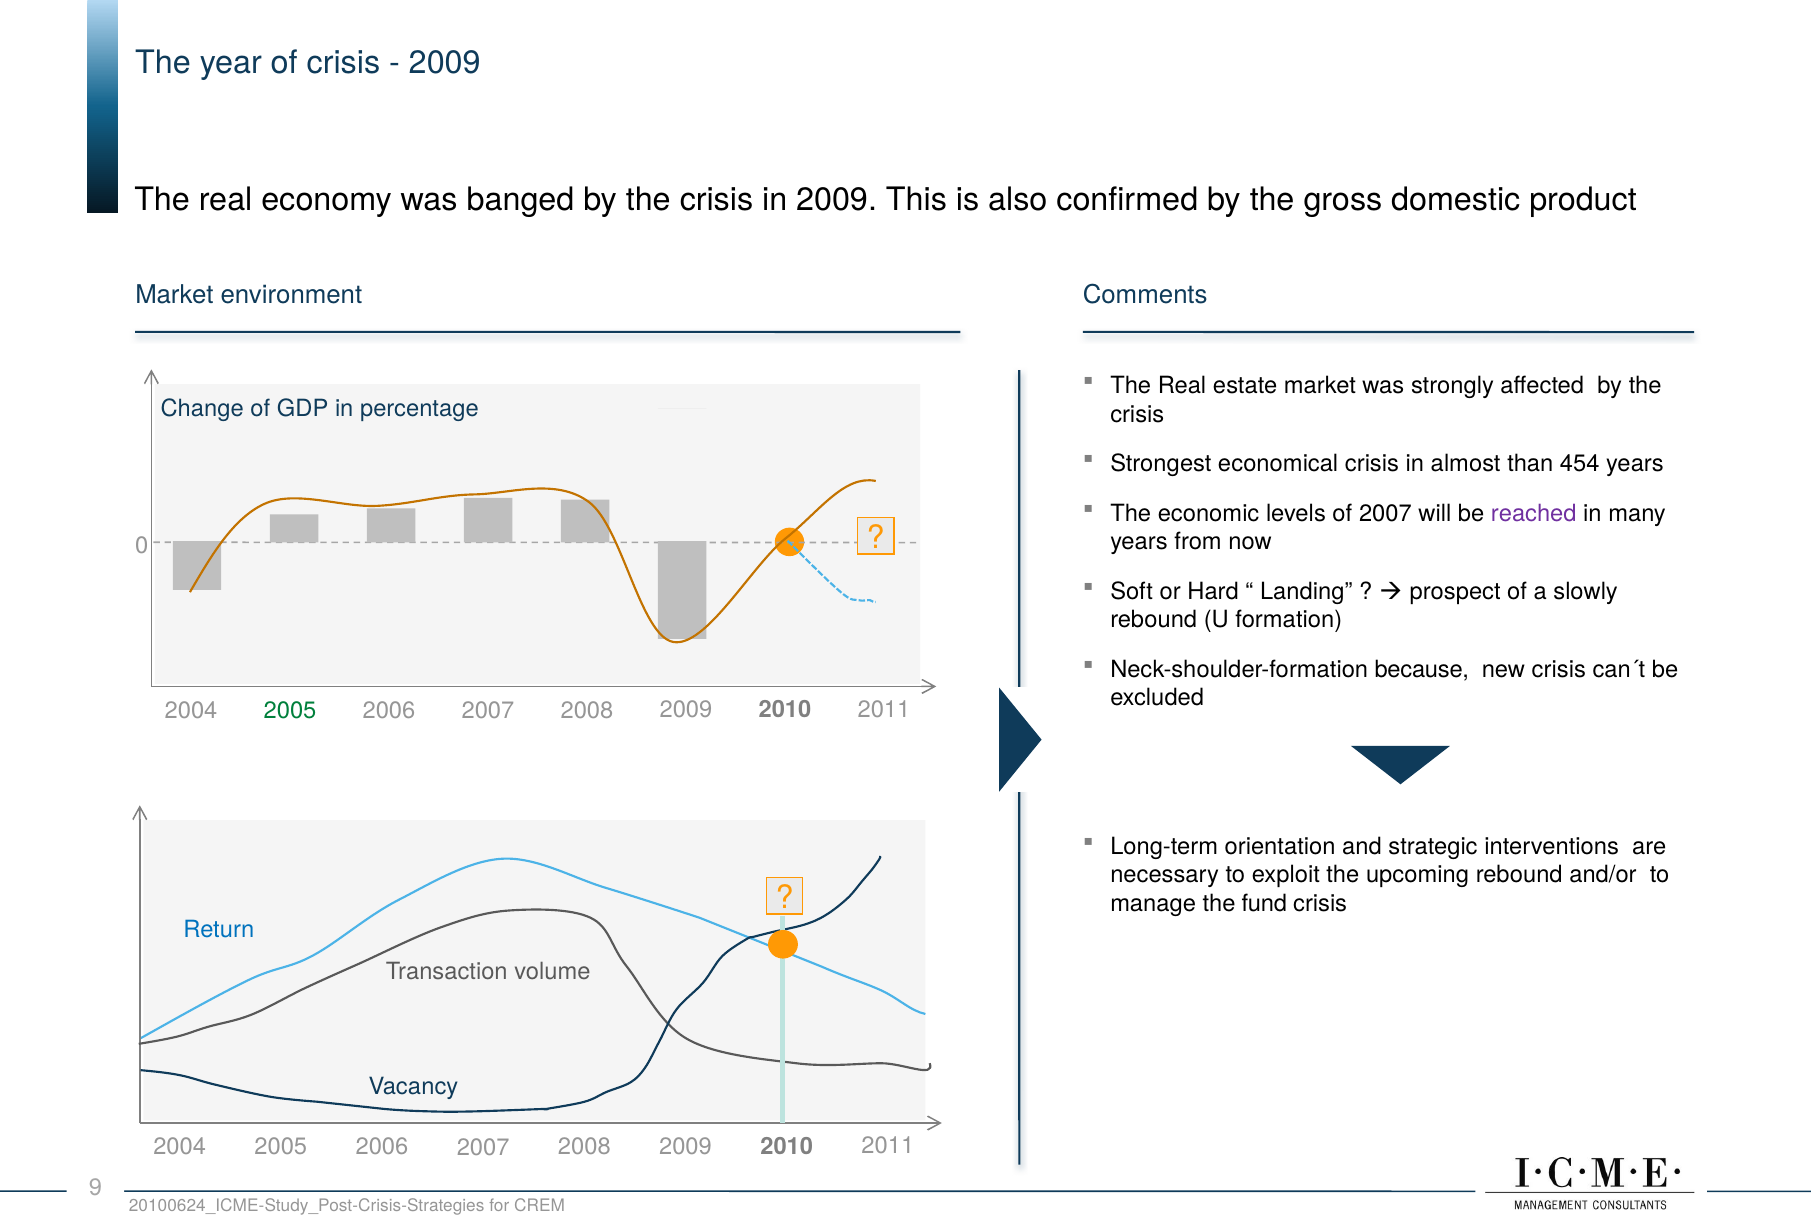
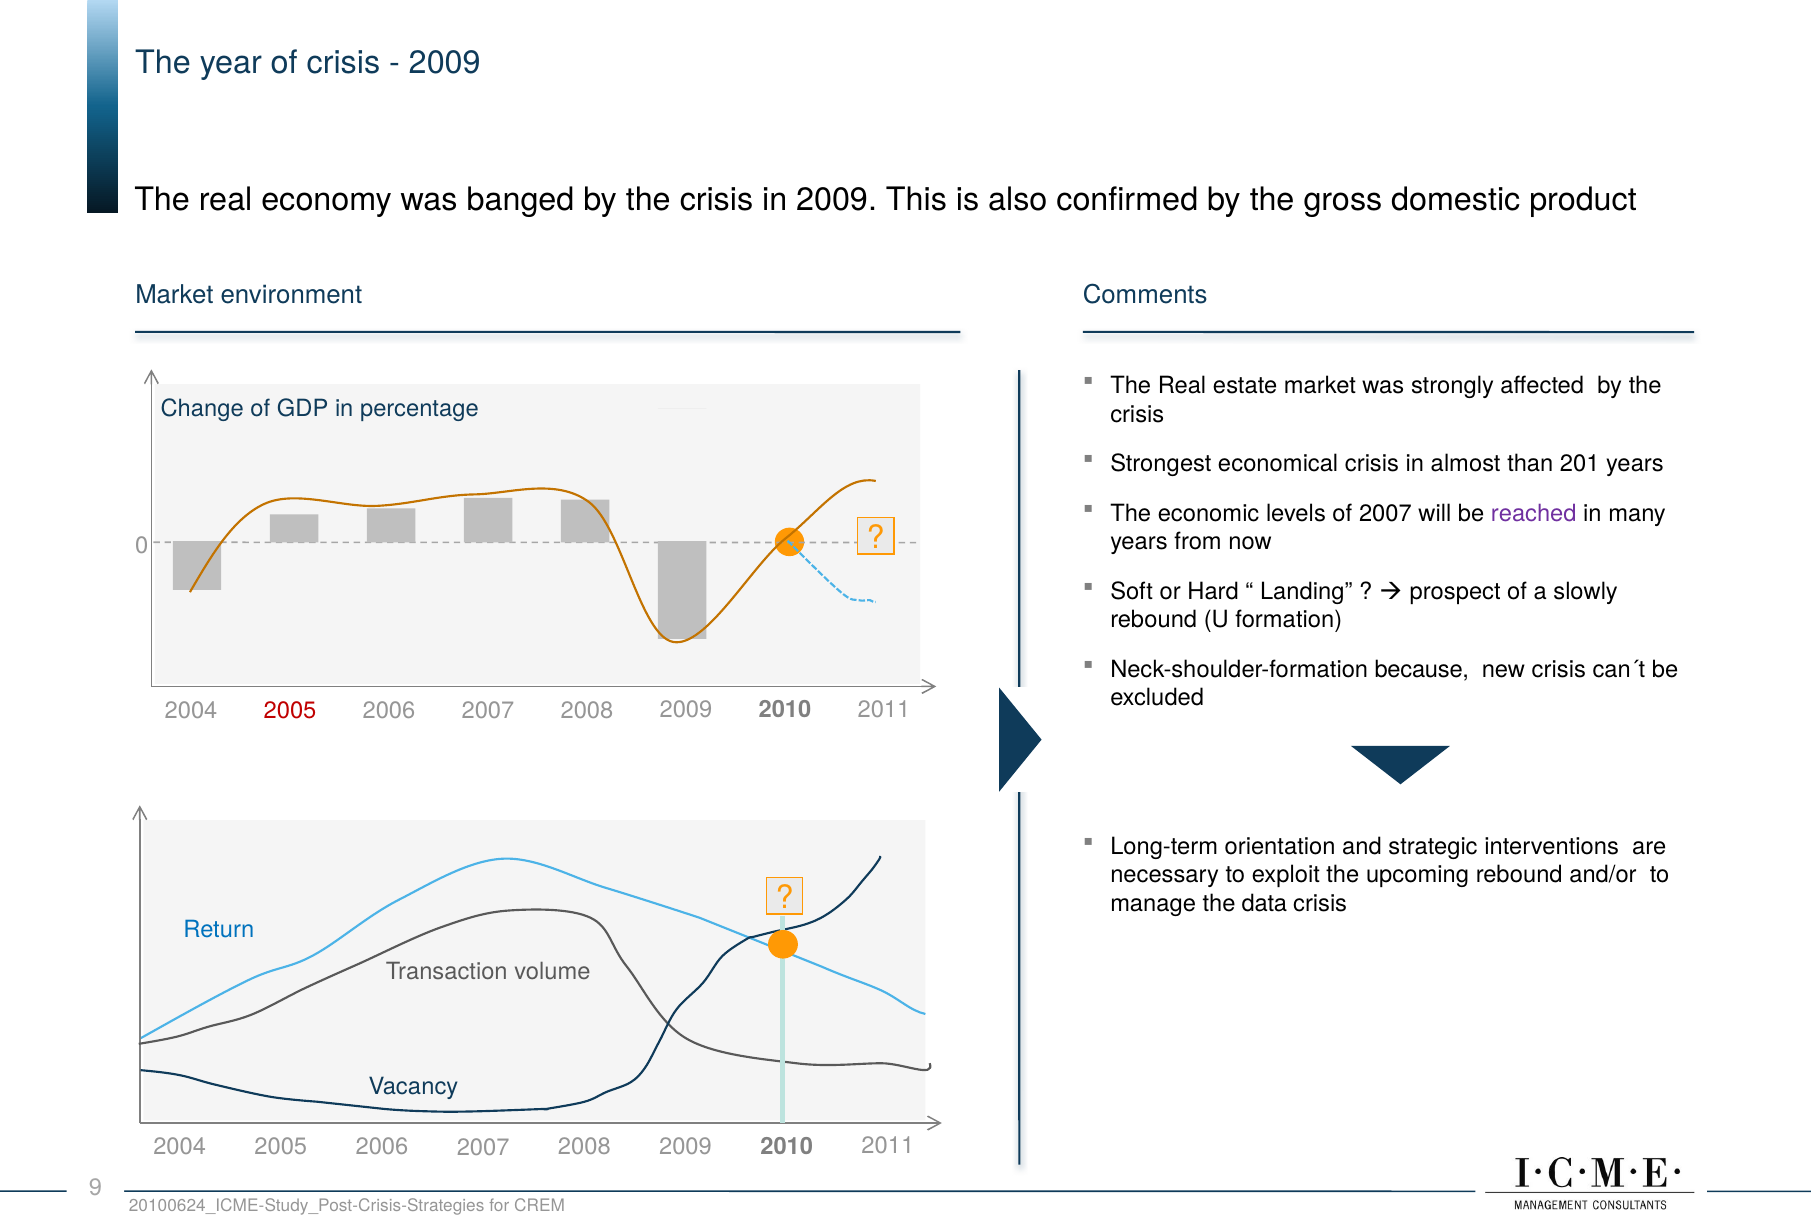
454: 454 -> 201
2005 at (290, 710) colour: green -> red
fund: fund -> data
